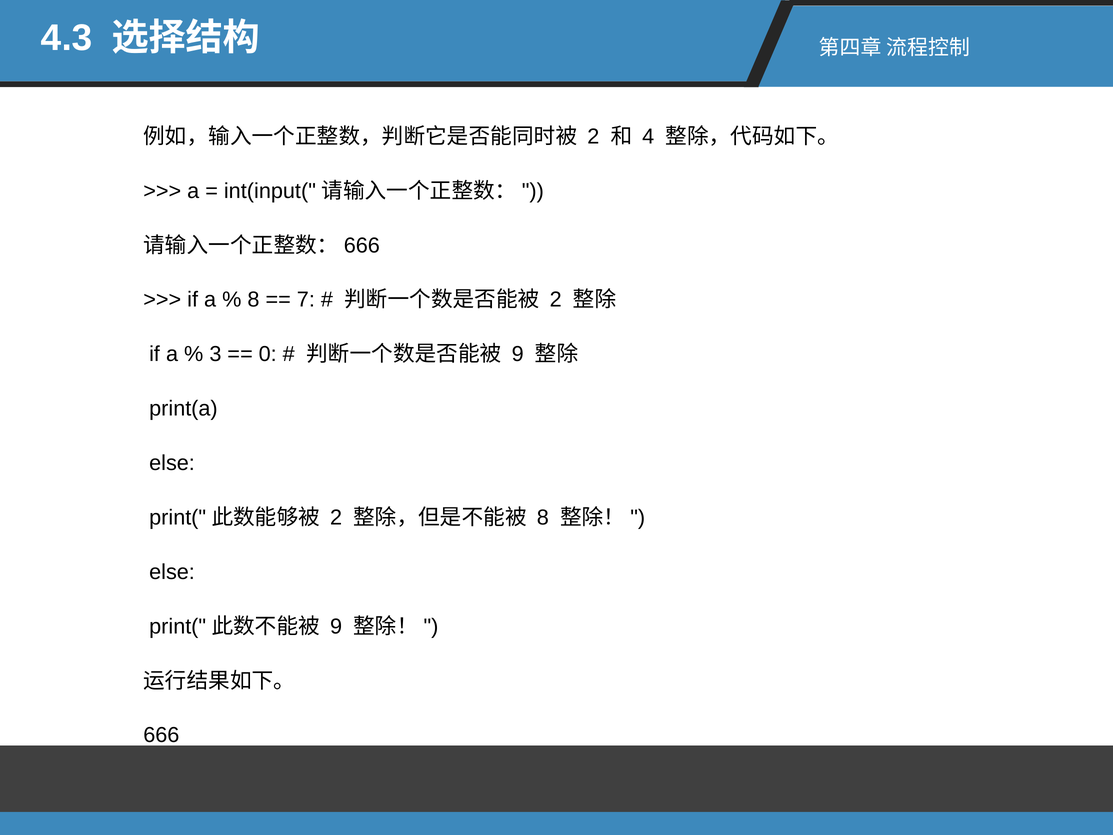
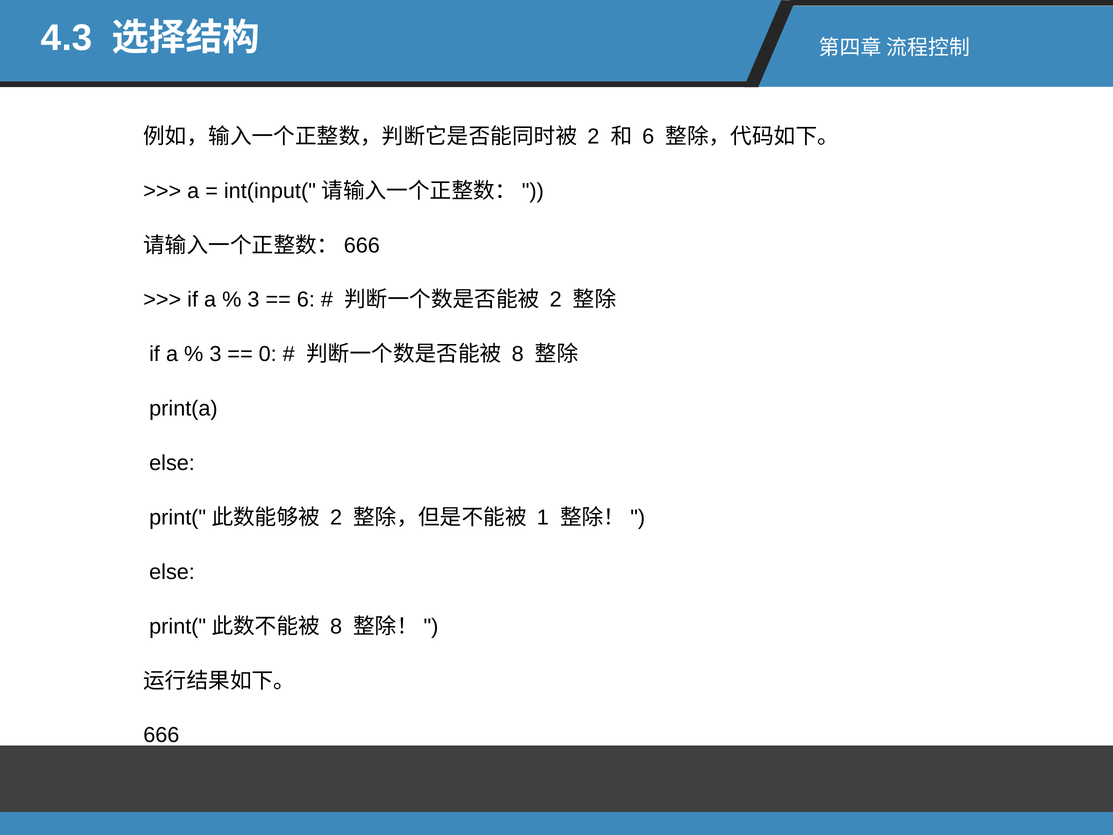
4 at (648, 136): 4 -> 6
8 at (253, 300): 8 -> 3
7 at (306, 300): 7 -> 6
9 at (518, 354): 9 -> 8
8 at (543, 517): 8 -> 1
9 at (336, 626): 9 -> 8
